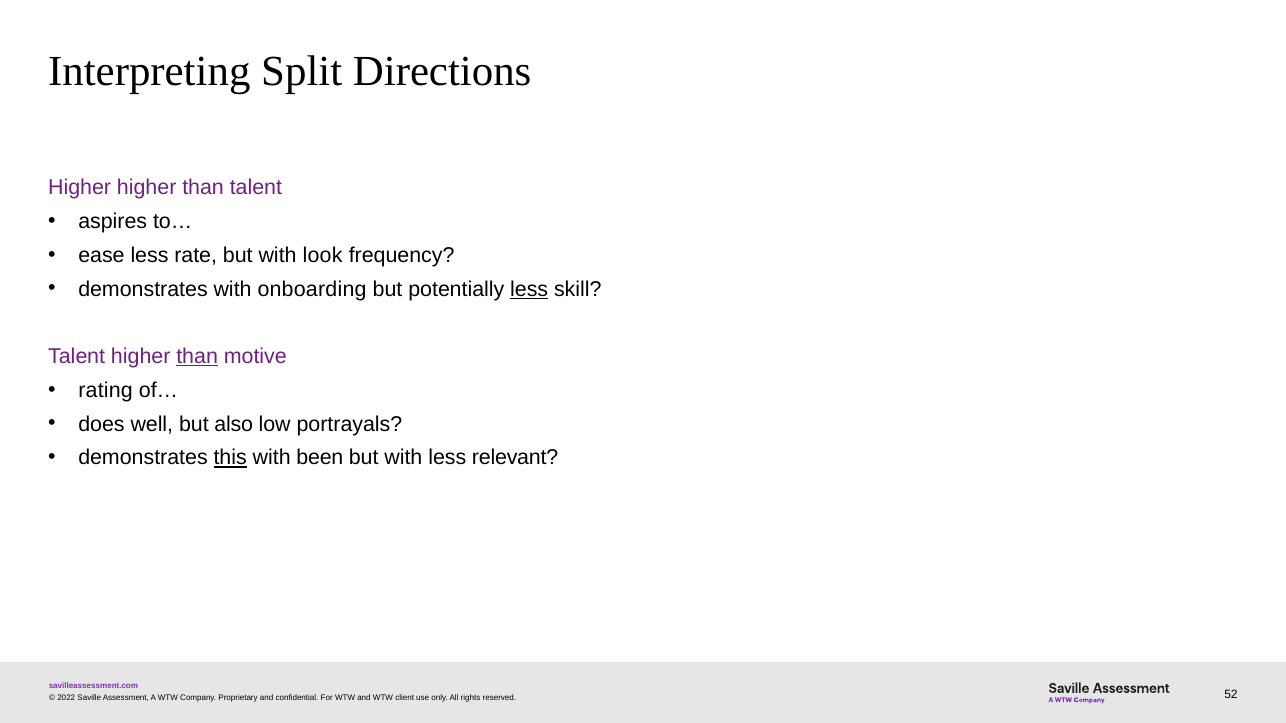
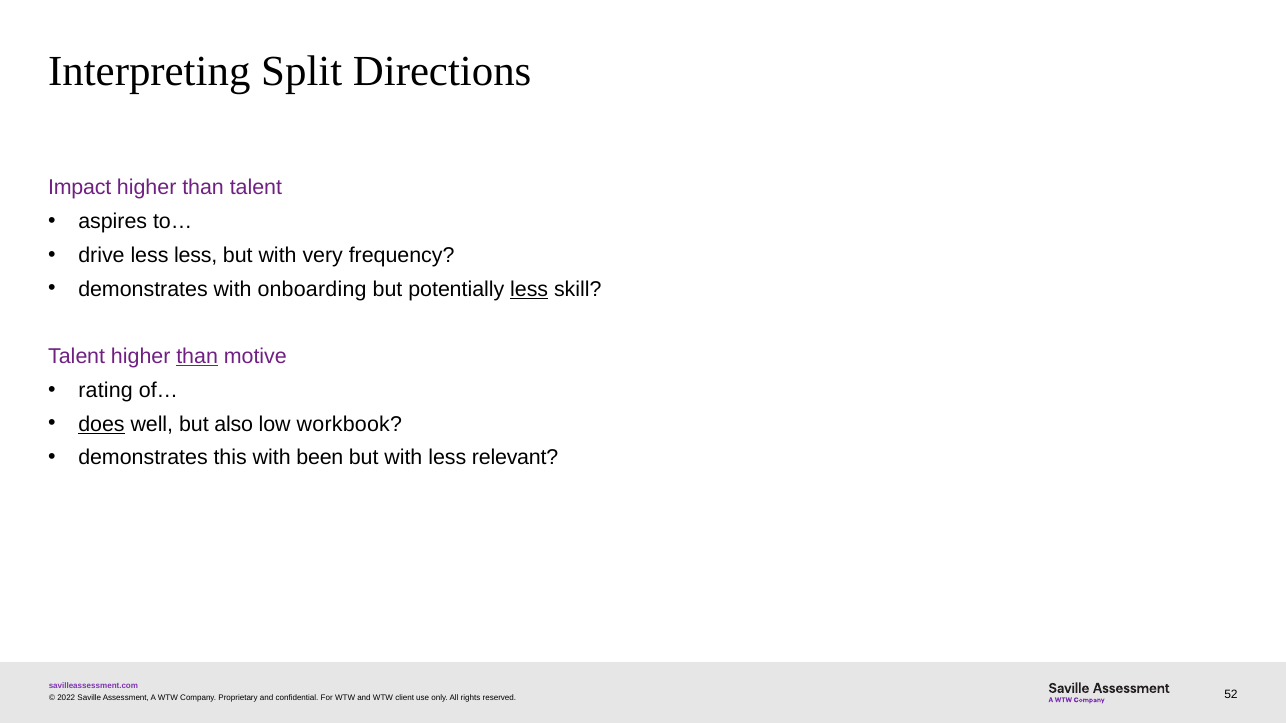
Higher at (80, 188): Higher -> Impact
ease: ease -> drive
less rate: rate -> less
look: look -> very
does underline: none -> present
portrayals: portrayals -> workbook
this underline: present -> none
